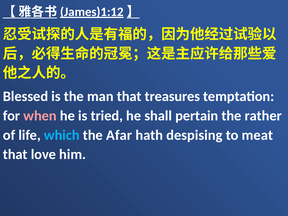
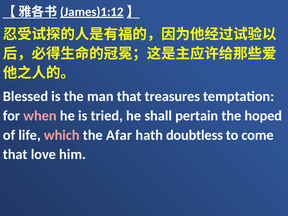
rather: rather -> hoped
which colour: light blue -> pink
despising: despising -> doubtless
meat: meat -> come
